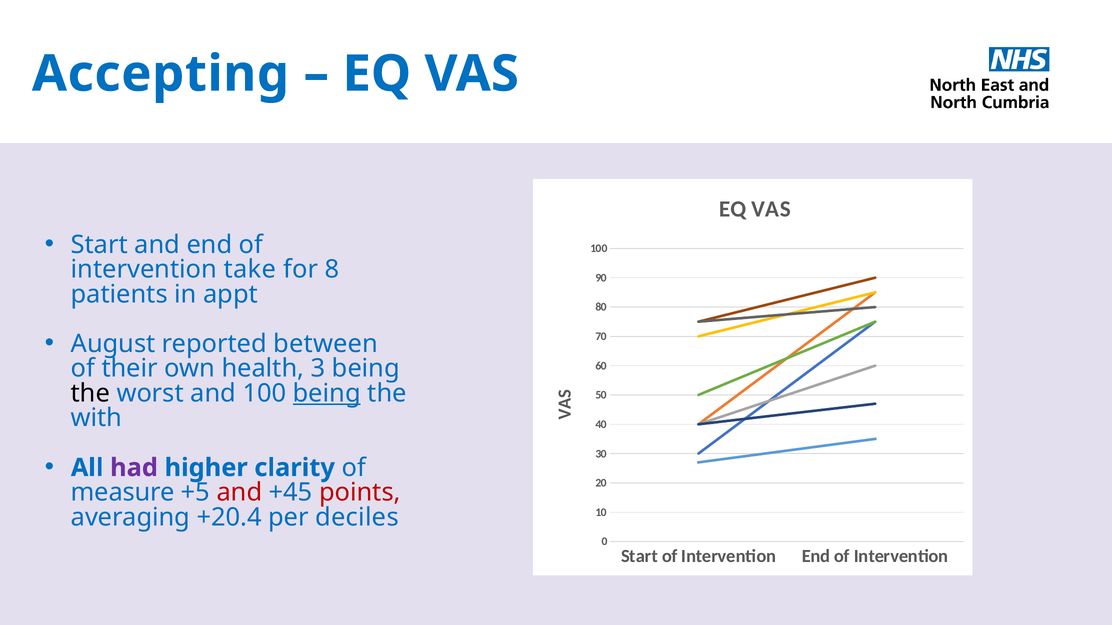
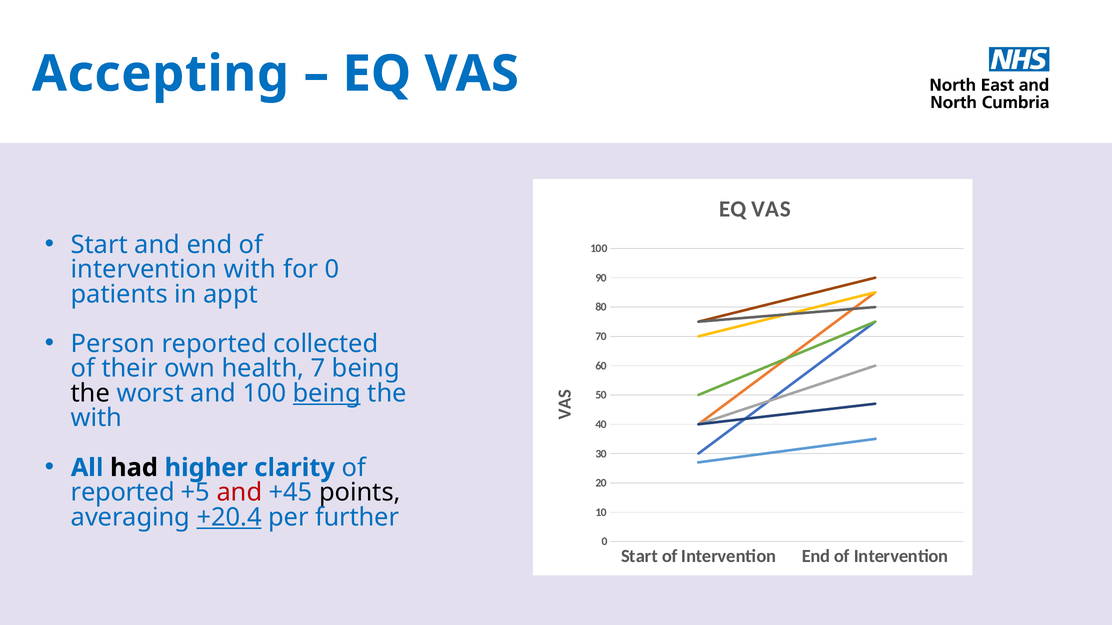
intervention take: take -> with
for 8: 8 -> 0
August: August -> Person
between: between -> collected
3: 3 -> 7
had colour: purple -> black
measure at (123, 493): measure -> reported
points colour: red -> black
+20.4 underline: none -> present
deciles: deciles -> further
